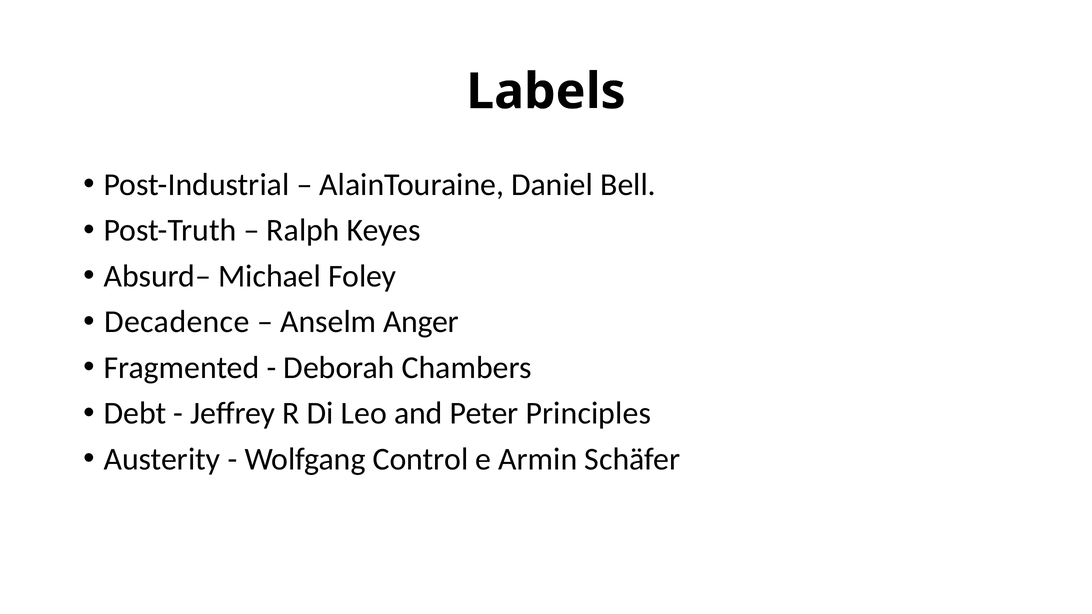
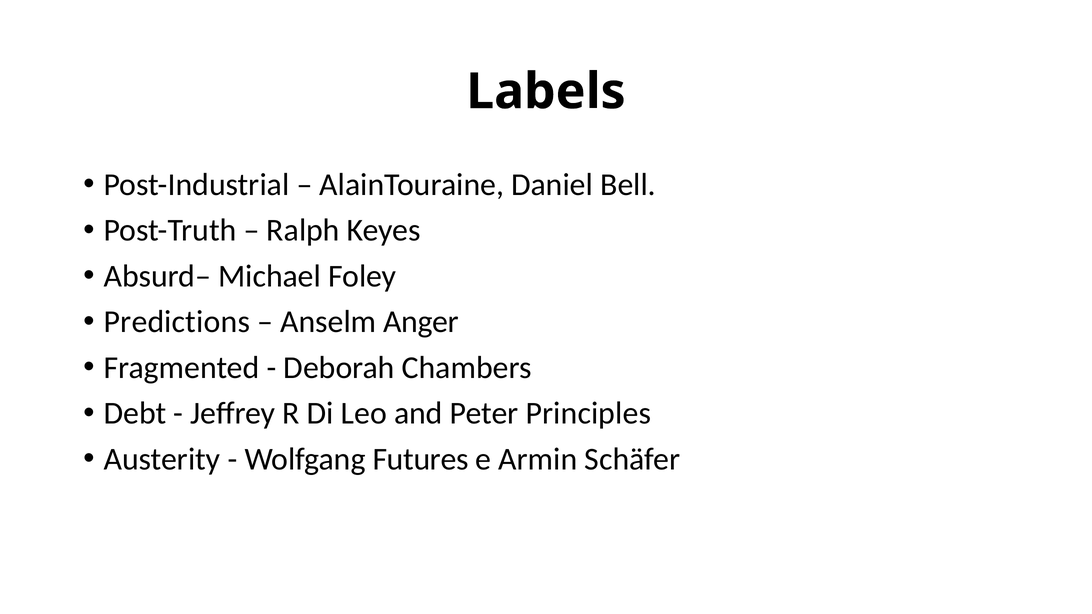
Decadence: Decadence -> Predictions
Control: Control -> Futures
